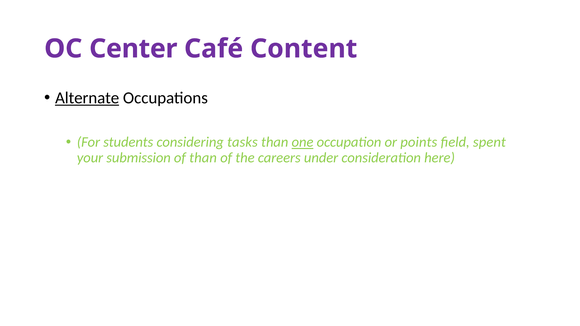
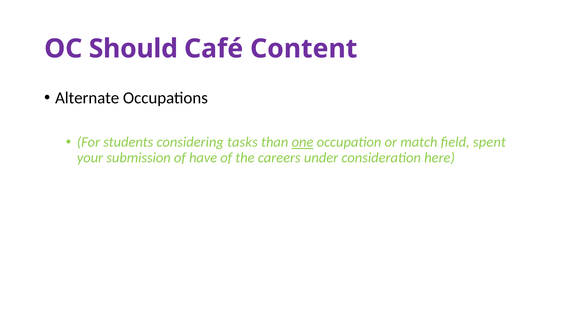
Center: Center -> Should
Alternate underline: present -> none
points: points -> match
of than: than -> have
